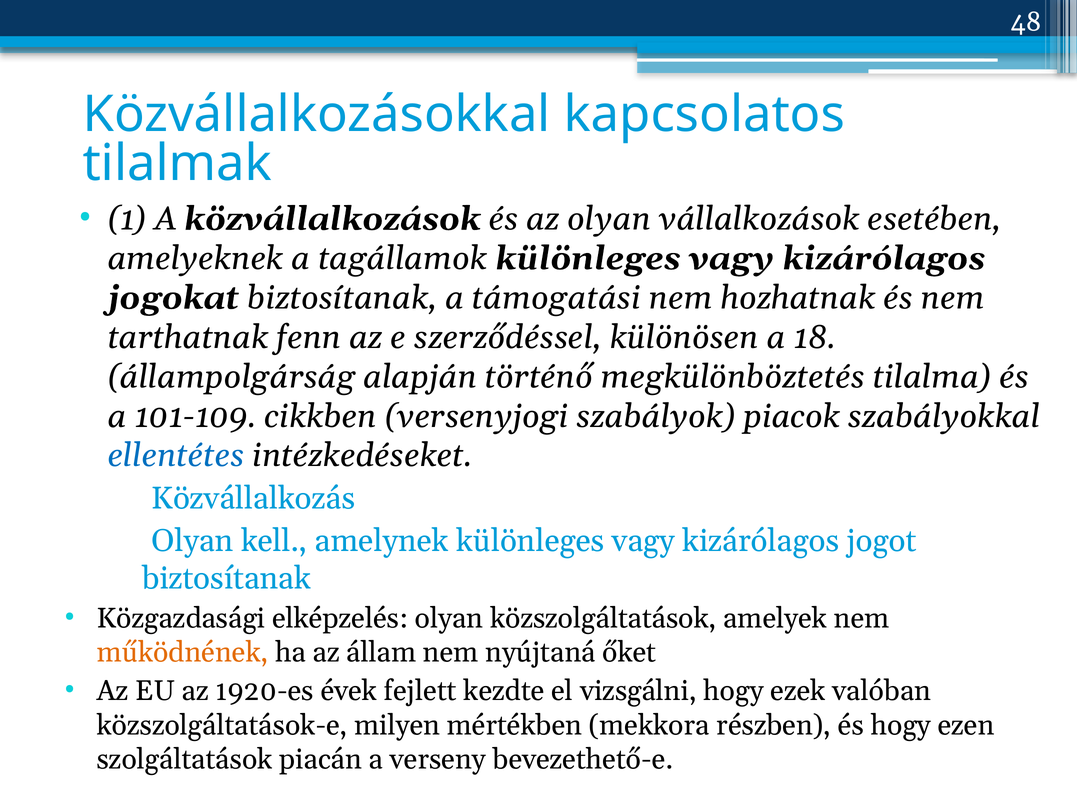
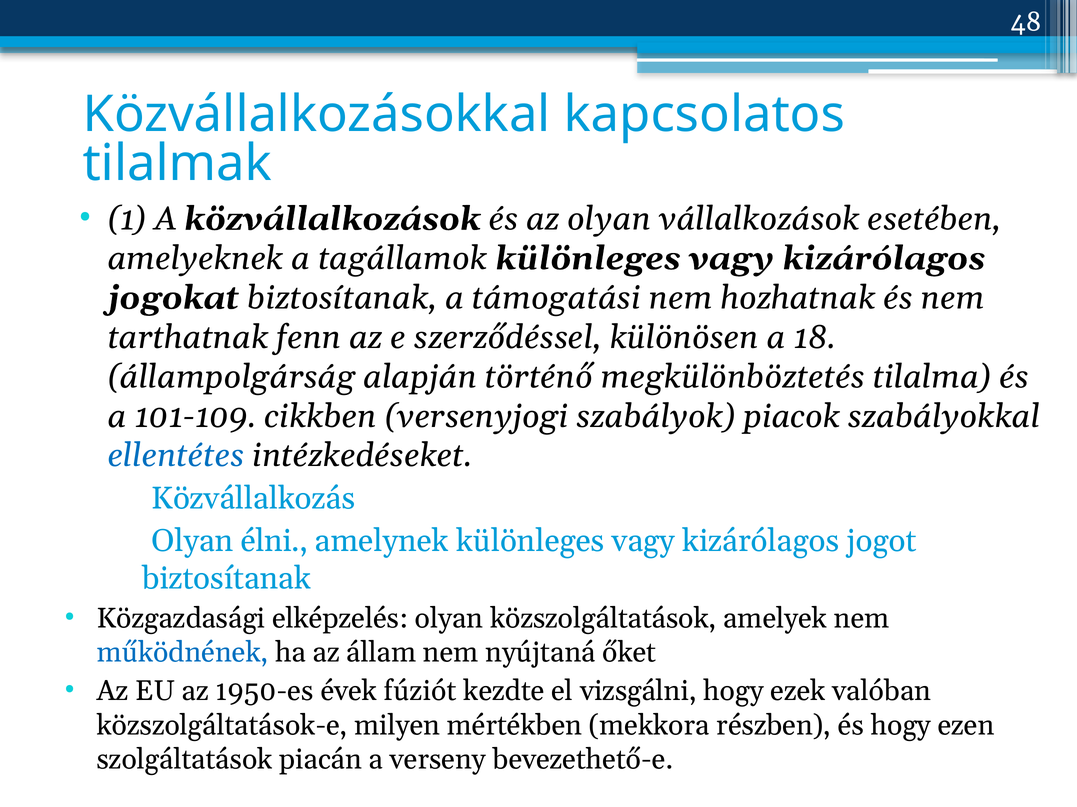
kell: kell -> élni
működnének colour: orange -> blue
1920-es: 1920-es -> 1950-es
fejlett: fejlett -> fúziót
